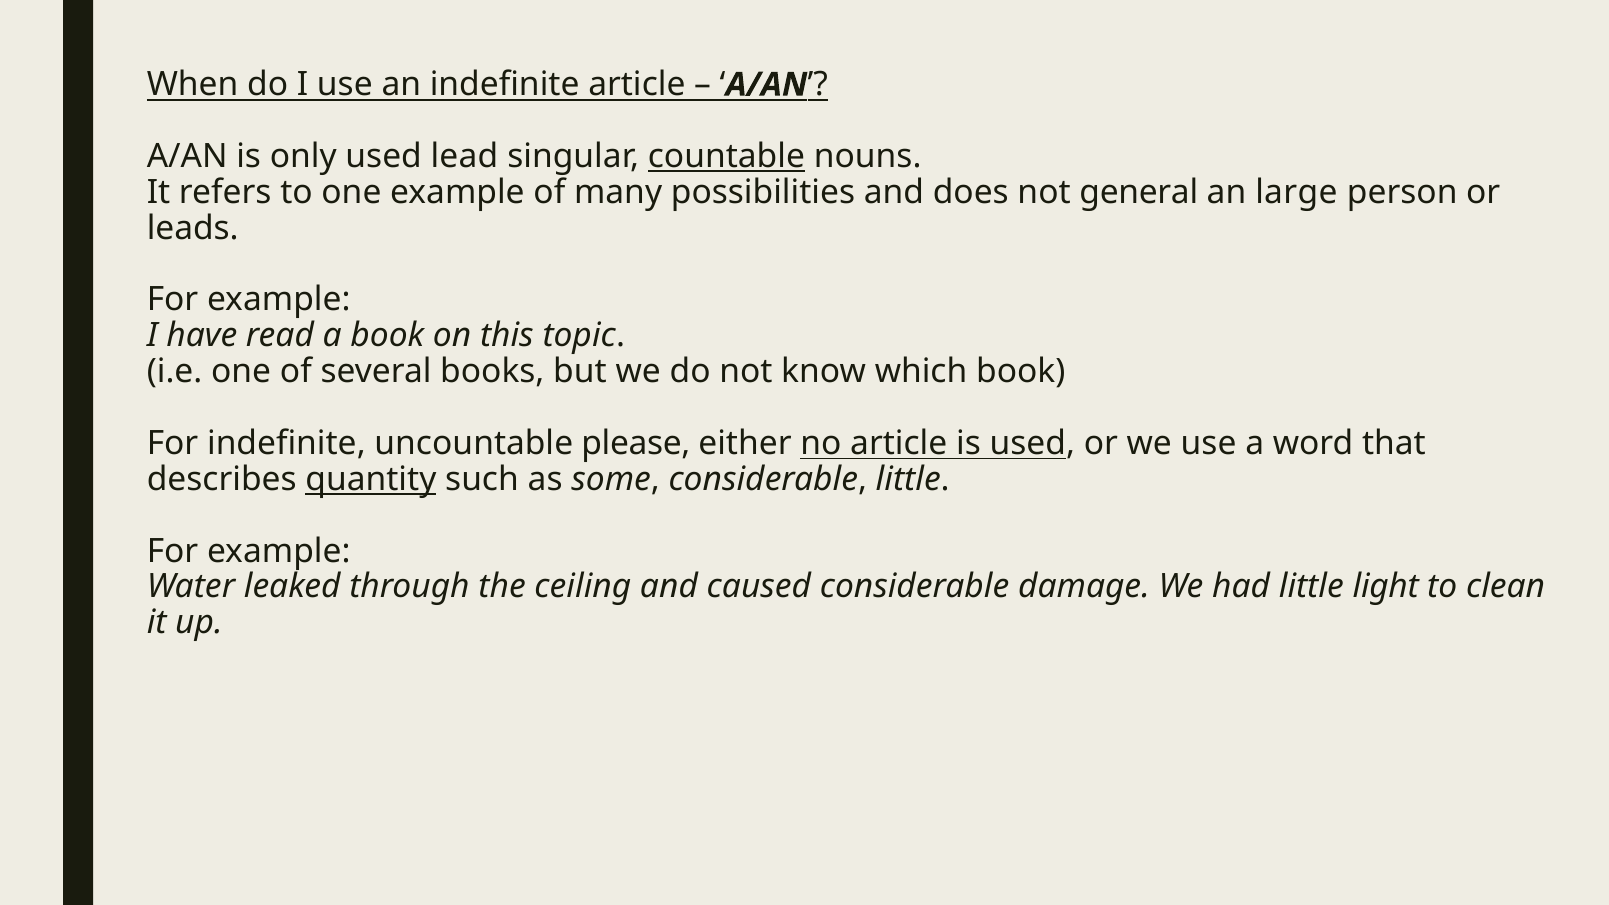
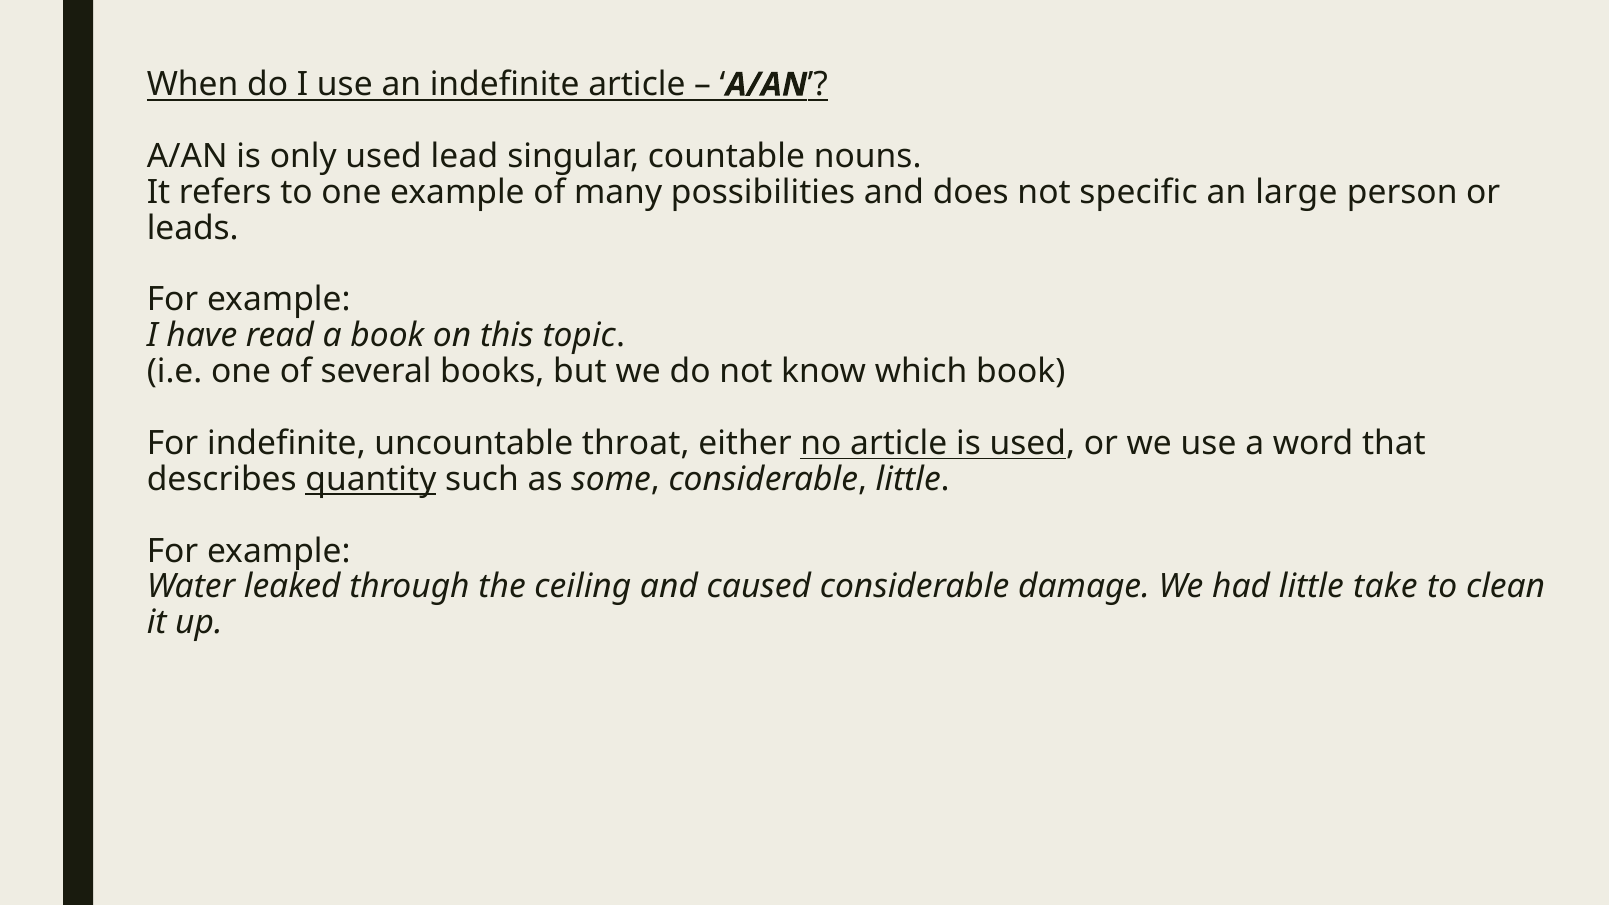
countable underline: present -> none
general: general -> specific
please: please -> throat
light: light -> take
